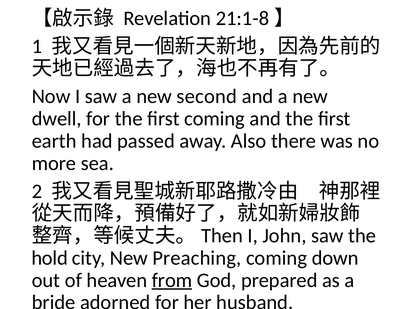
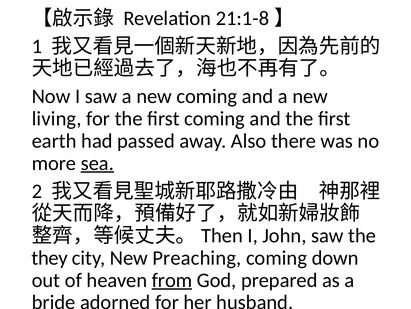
new second: second -> coming
dwell: dwell -> living
sea underline: none -> present
hold: hold -> they
